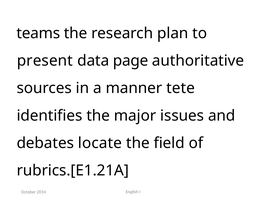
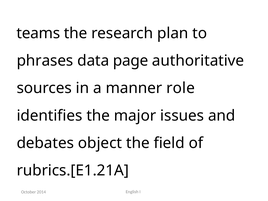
present: present -> phrases
tete: tete -> role
locate: locate -> object
